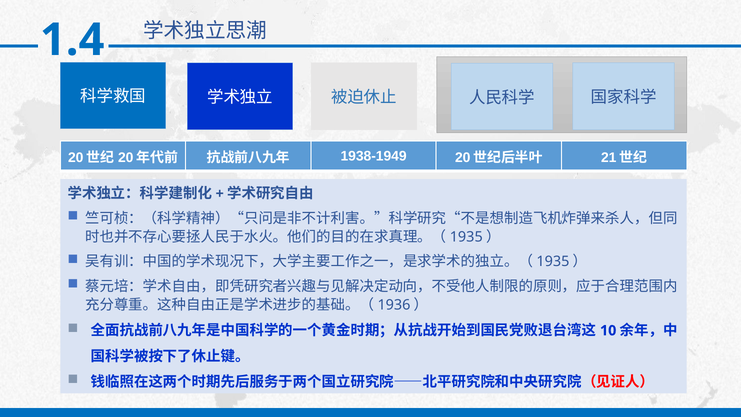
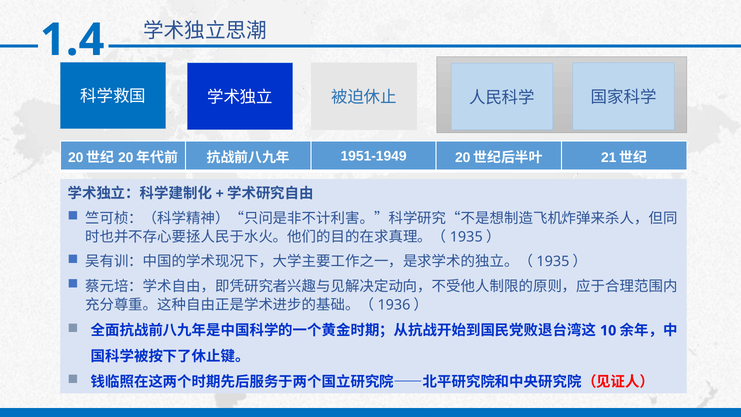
1938-1949: 1938-1949 -> 1951-1949
